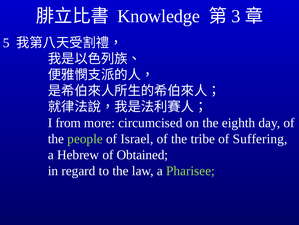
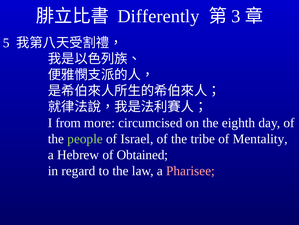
Knowledge: Knowledge -> Differently
Suffering: Suffering -> Mentality
Pharisee colour: light green -> pink
